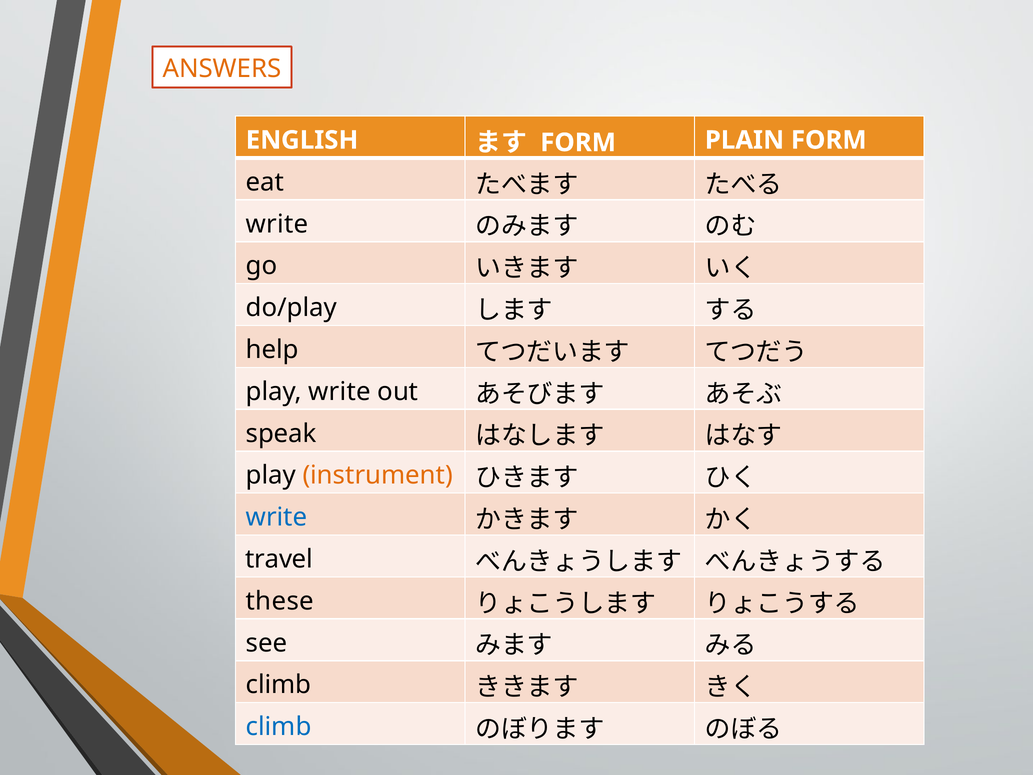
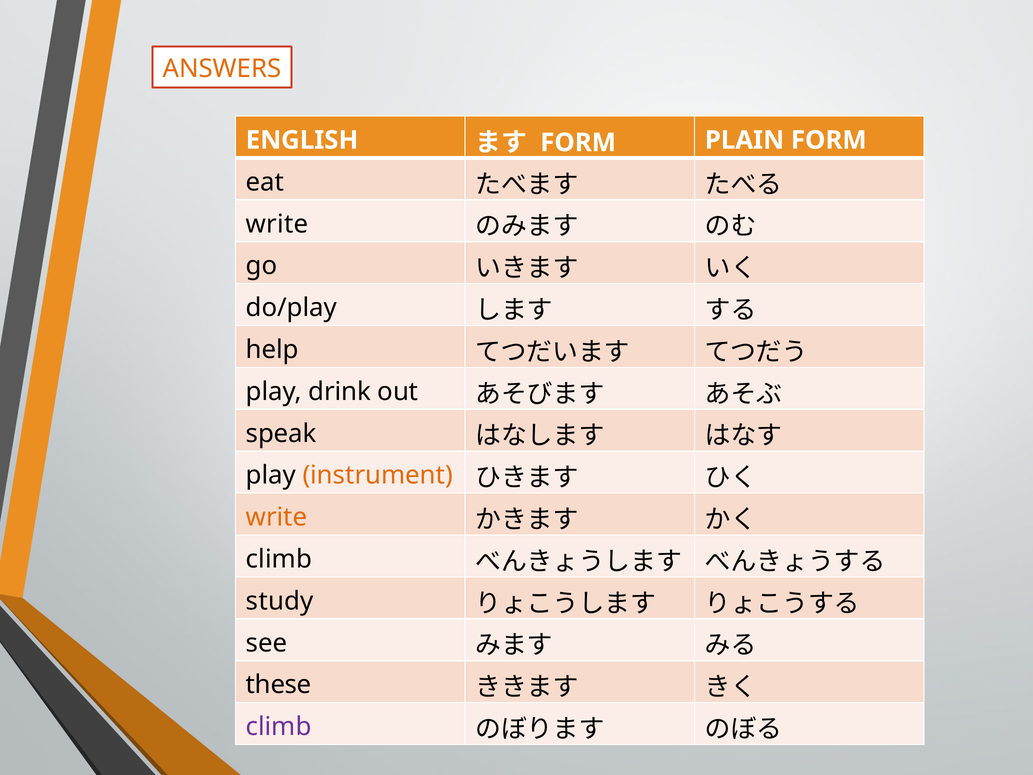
play write: write -> drink
write at (276, 517) colour: blue -> orange
travel at (279, 559): travel -> climb
these: these -> study
climb at (279, 685): climb -> these
climb at (279, 727) colour: blue -> purple
